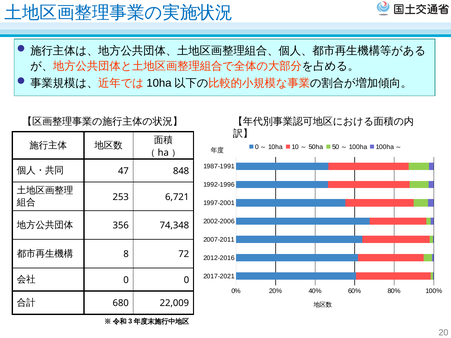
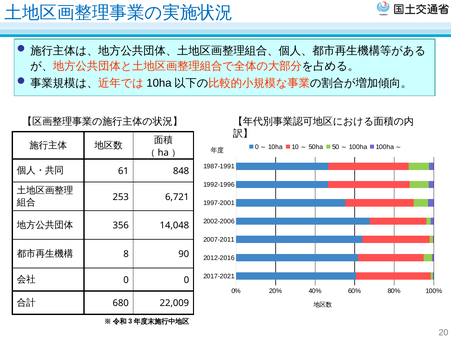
47: 47 -> 61
74,348: 74,348 -> 14,048
72: 72 -> 90
